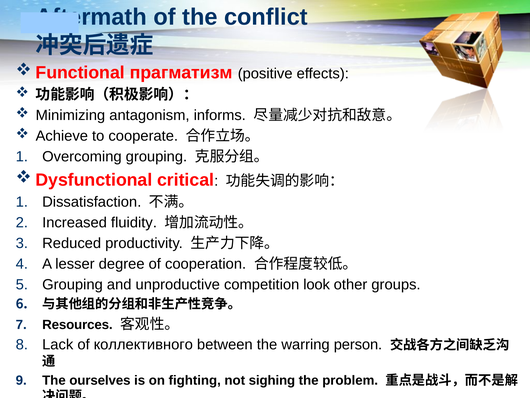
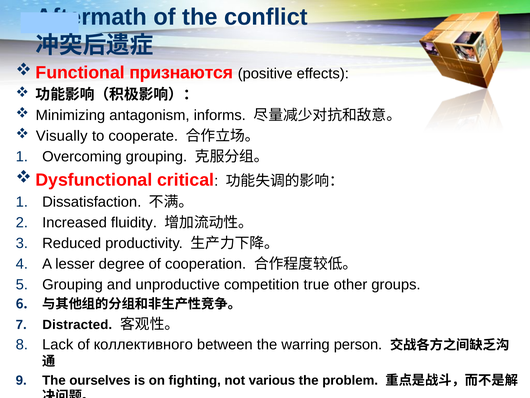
прагматизм: прагматизм -> признаются
Achieve: Achieve -> Visually
look: look -> true
Resources: Resources -> Distracted
sighing: sighing -> various
